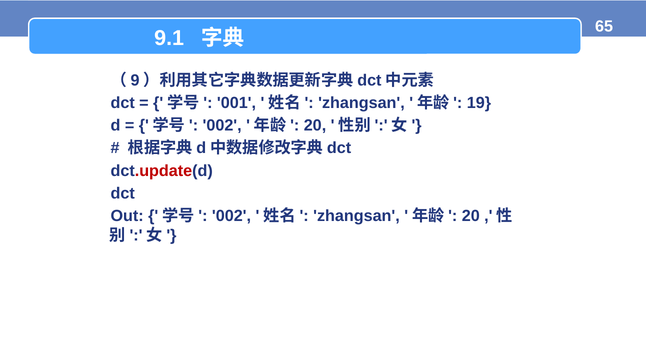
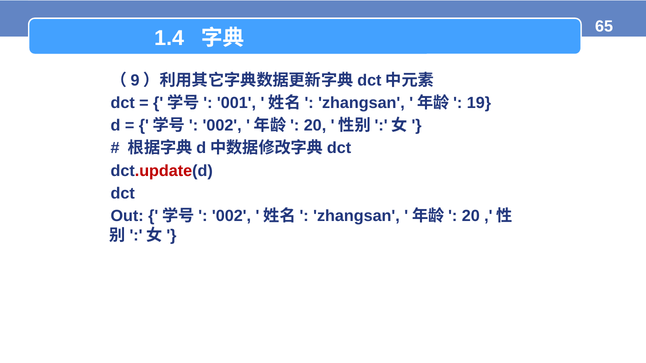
9.1: 9.1 -> 1.4
